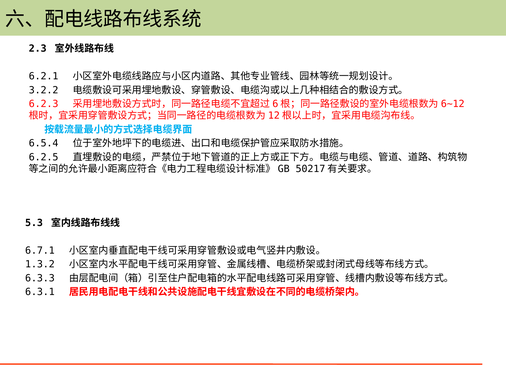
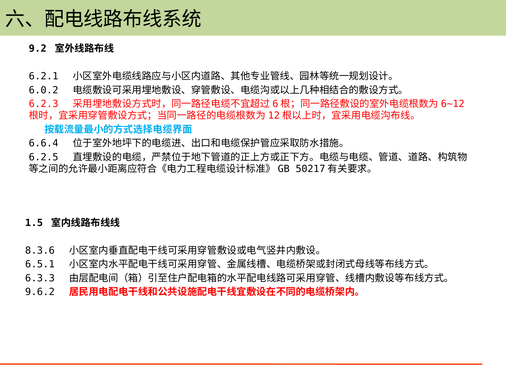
2.3: 2.3 -> 9.2
3.2.2: 3.2.2 -> 6.0.2
6.5.4: 6.5.4 -> 6.6.4
5.3: 5.3 -> 1.5
6.7.1: 6.7.1 -> 8.3.6
1.3.2: 1.3.2 -> 6.5.1
6.3.1: 6.3.1 -> 9.6.2
